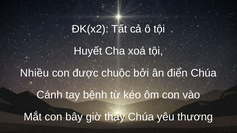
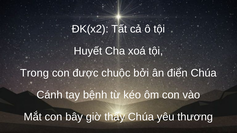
Nhiều: Nhiều -> Trong
